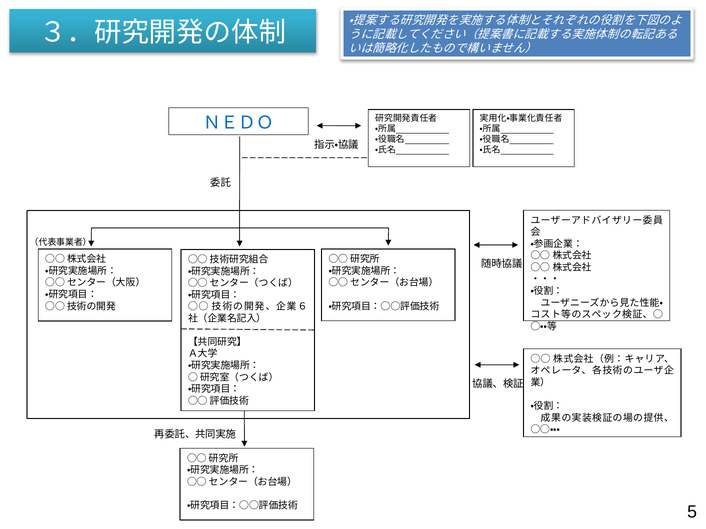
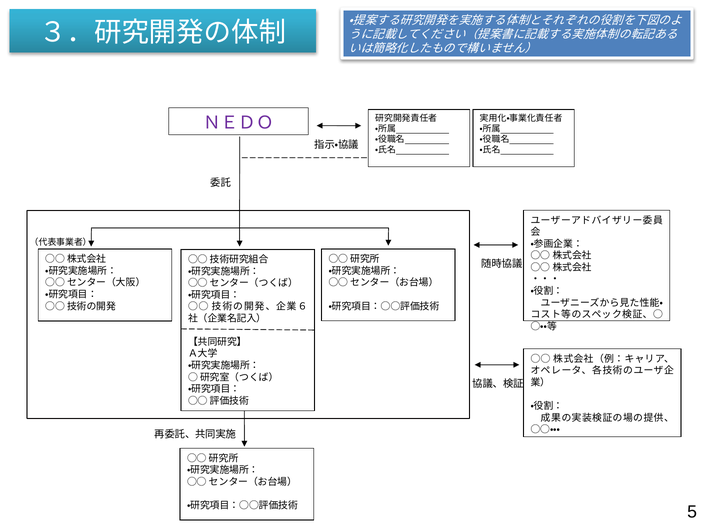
ＮＥＤＯ colour: blue -> purple
